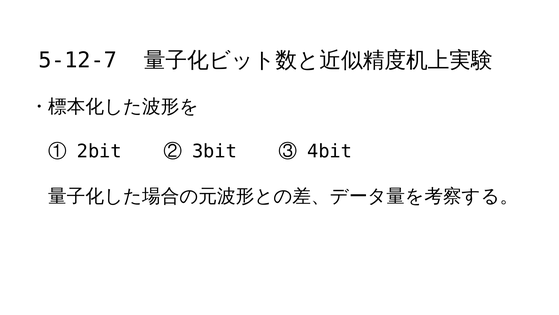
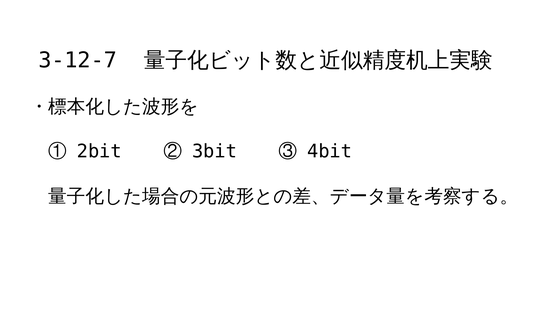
5-12-7: 5-12-7 -> 3-12-7
